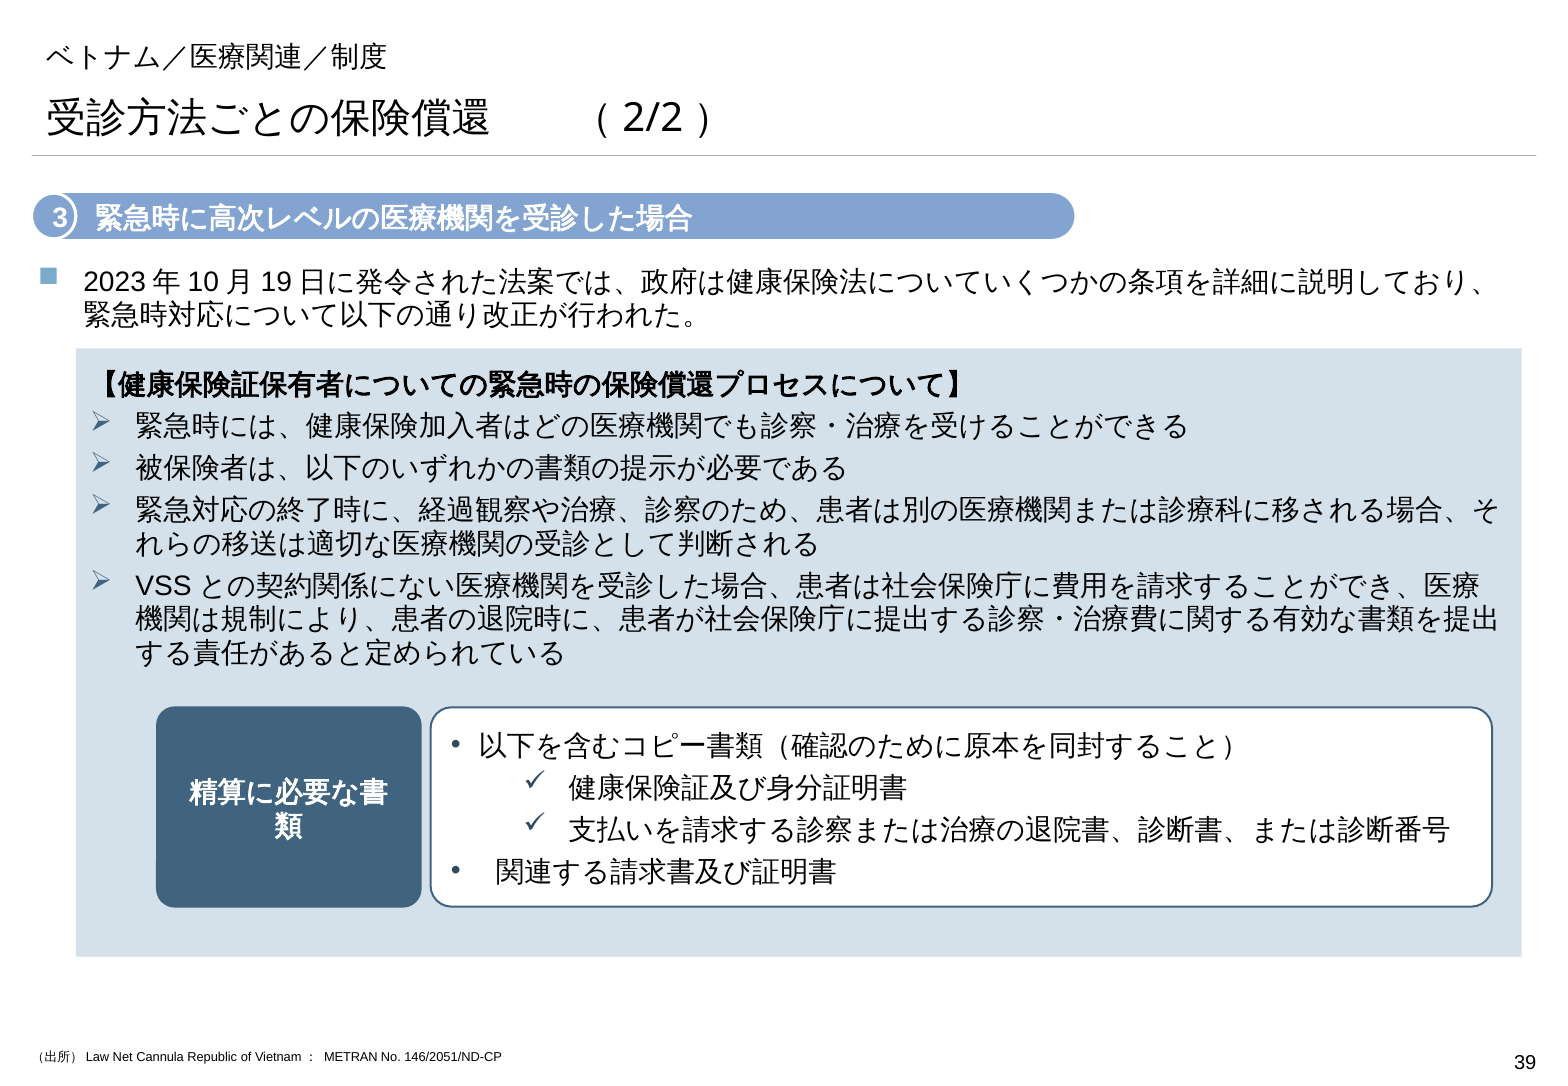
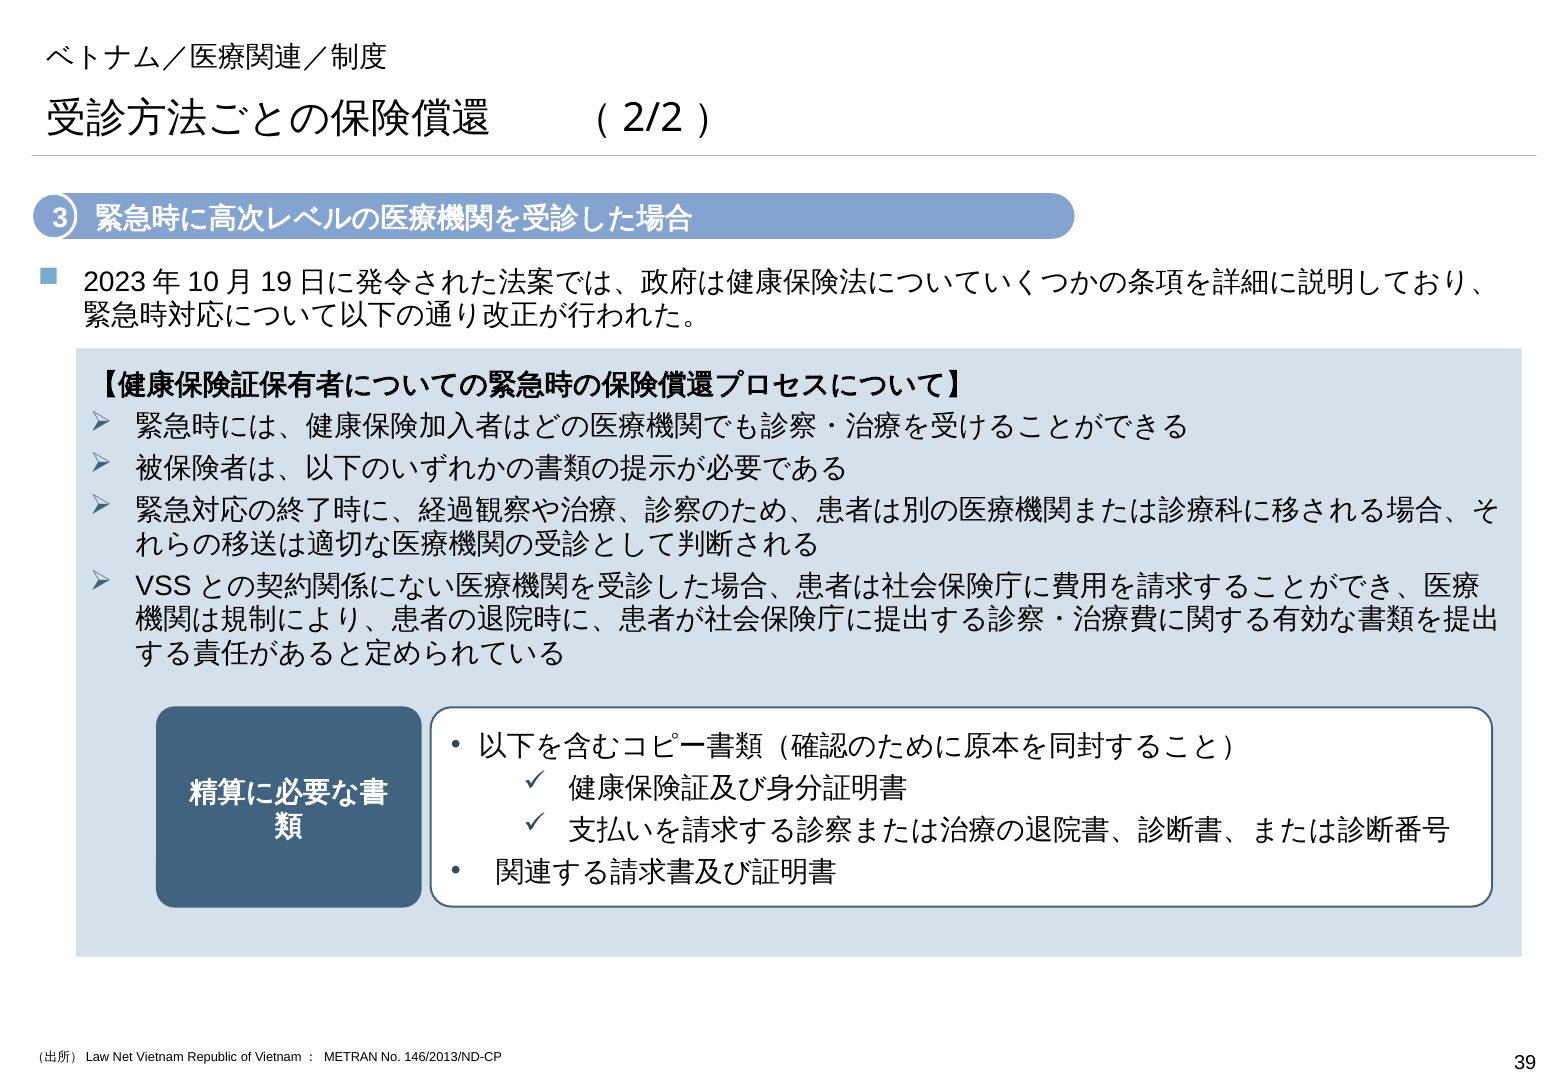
Cannula: Cannula -> Vietnam
146/2051/ND-CP: 146/2051/ND-CP -> 146/2013/ND-CP
